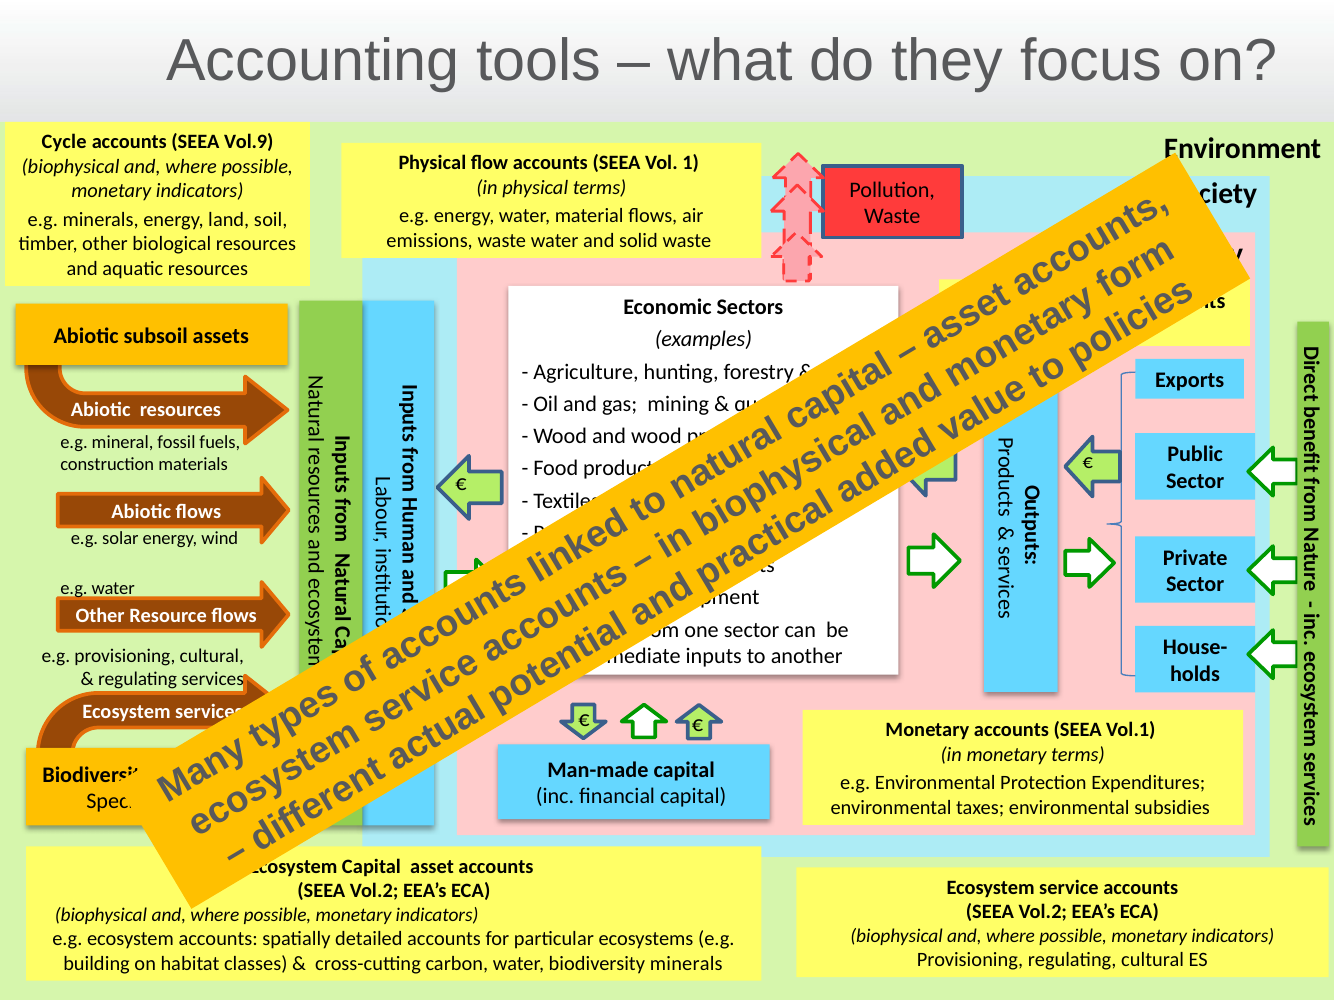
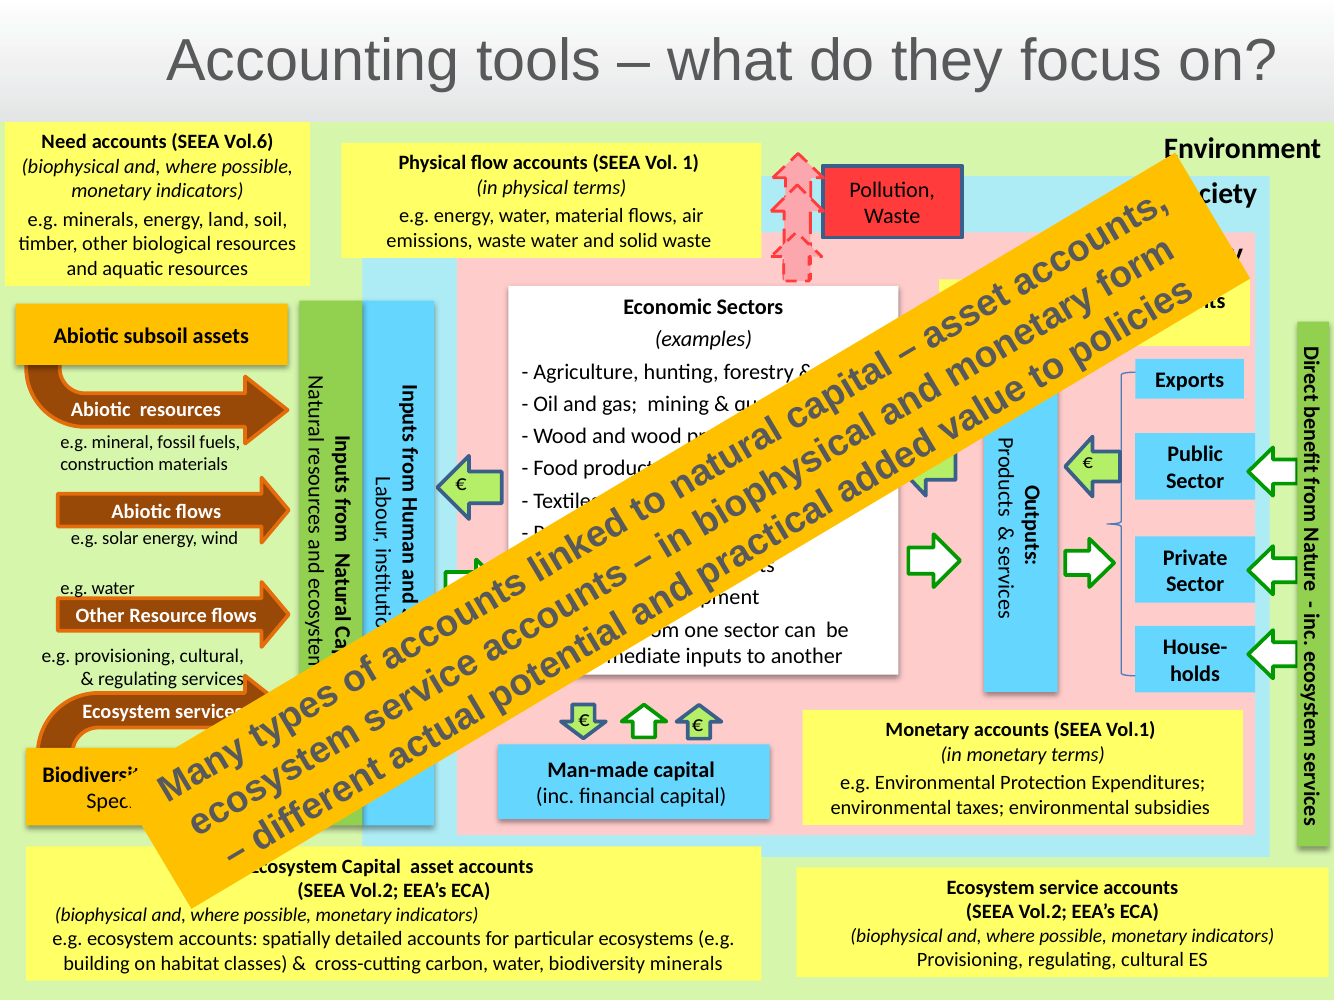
Cycle: Cycle -> Need
Vol.9: Vol.9 -> Vol.6
